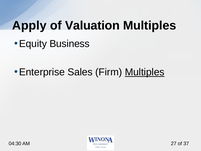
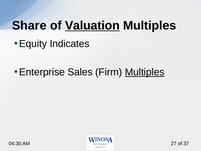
Apply: Apply -> Share
Valuation underline: none -> present
Business: Business -> Indicates
